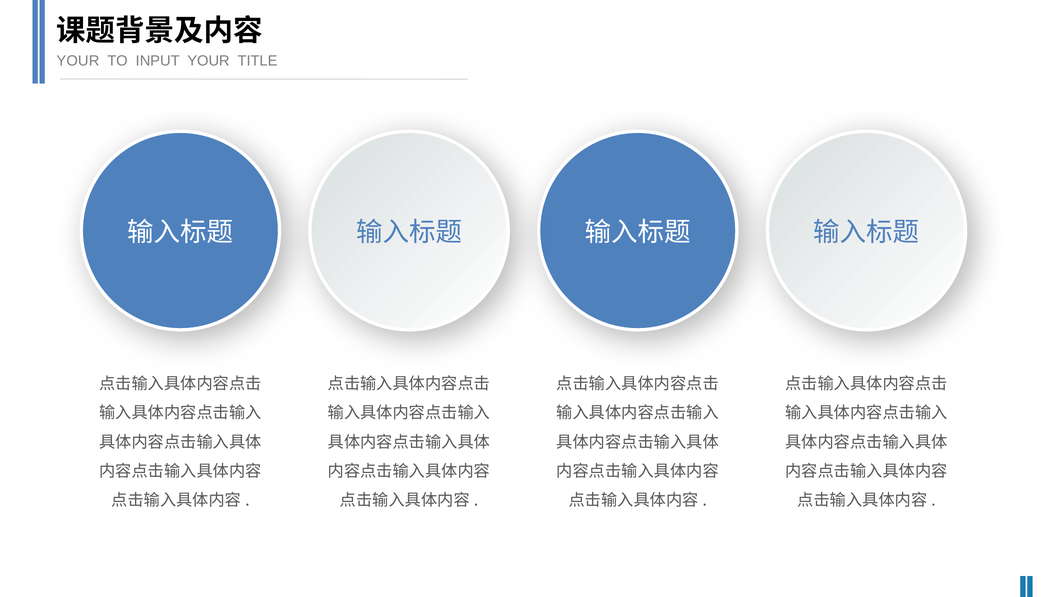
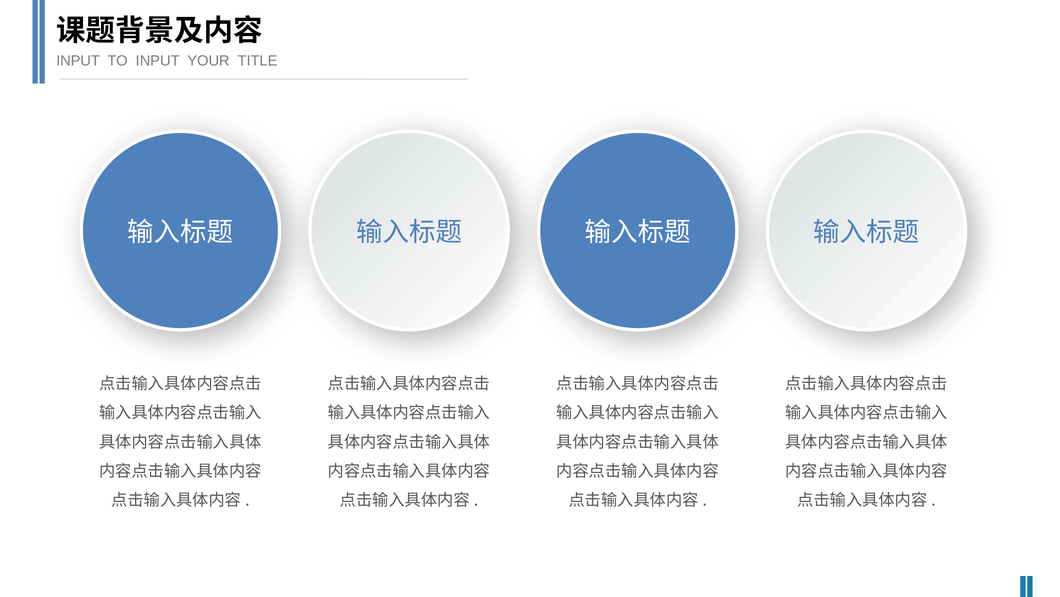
YOUR at (78, 61): YOUR -> INPUT
